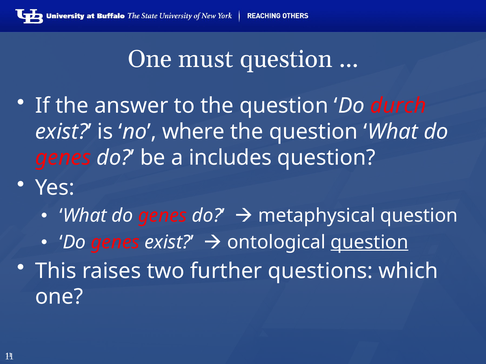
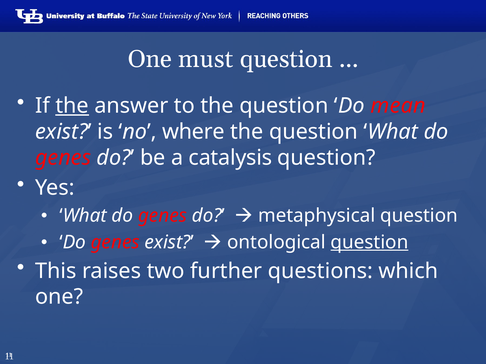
the at (72, 106) underline: none -> present
durch: durch -> mean
includes: includes -> catalysis
